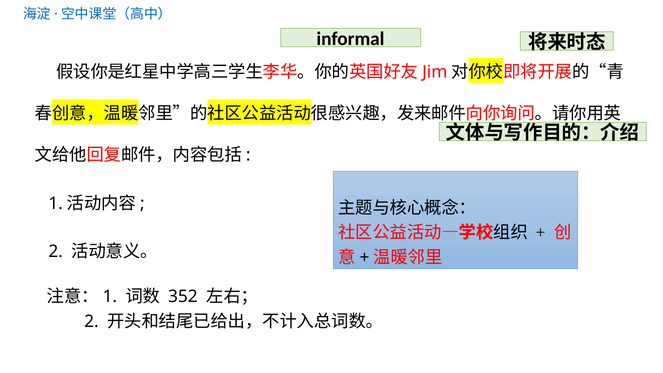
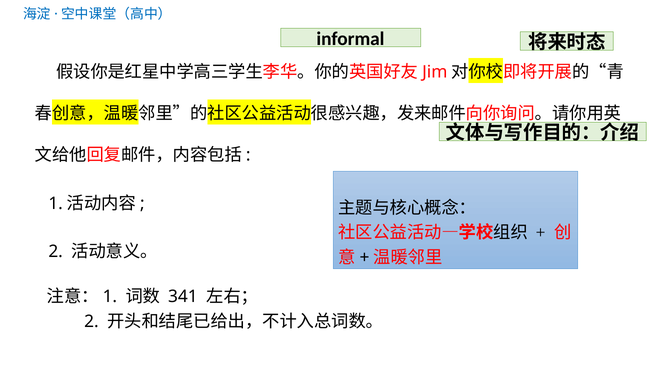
352: 352 -> 341
